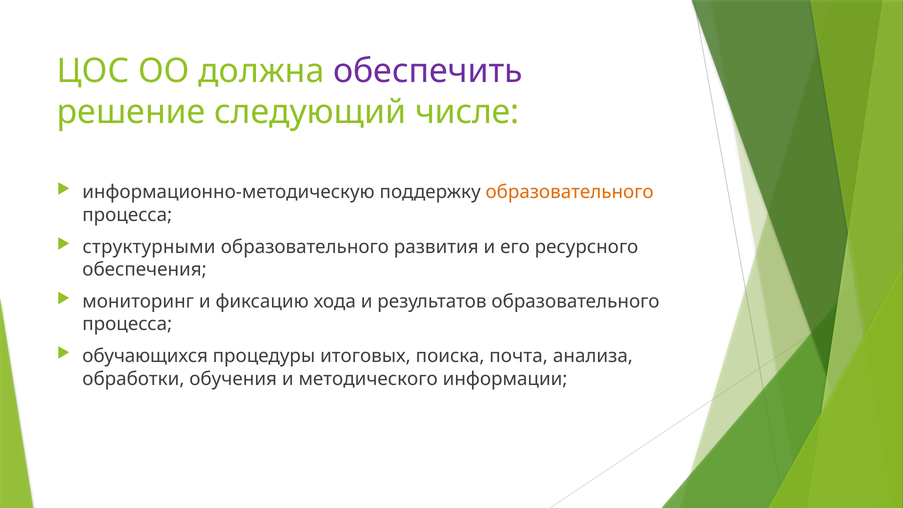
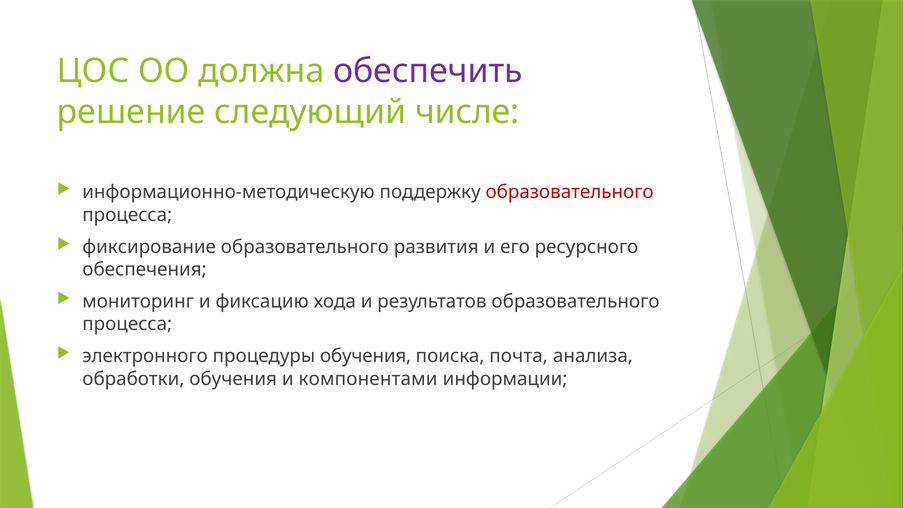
образовательного at (570, 192) colour: orange -> red
структурными: структурными -> фиксирование
обучающихся: обучающихся -> электронного
процедуры итоговых: итоговых -> обучения
методического: методического -> компонентами
